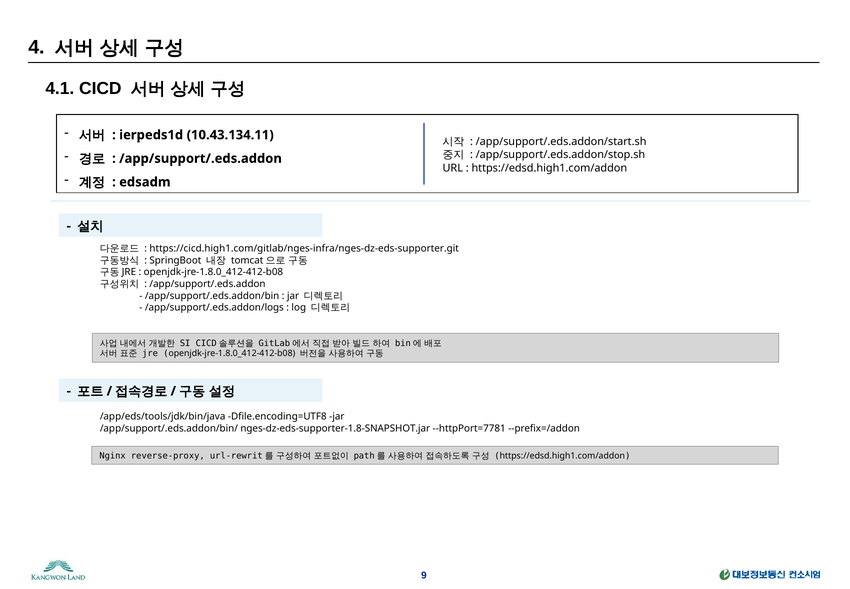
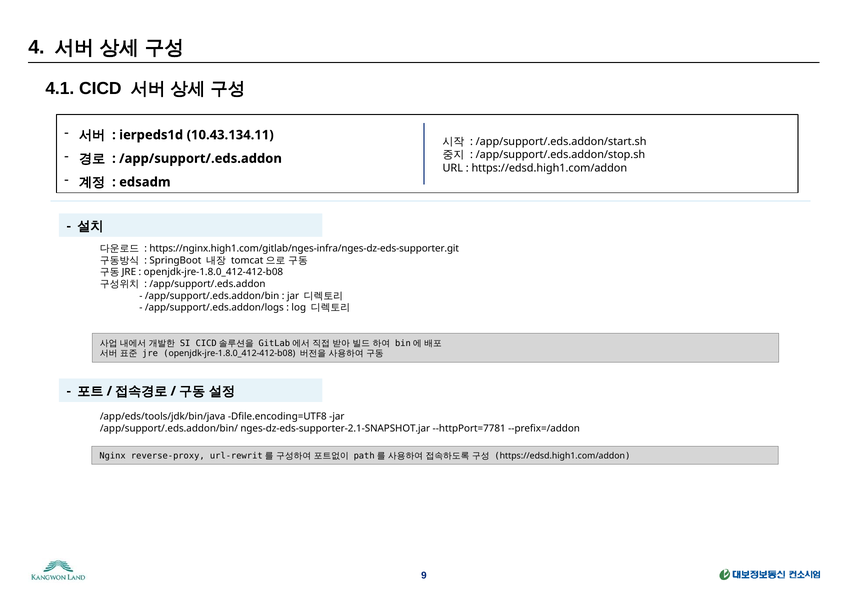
https://cicd.high1.com/gitlab/nges-infra/nges-dz-eds-supporter.git: https://cicd.high1.com/gitlab/nges-infra/nges-dz-eds-supporter.git -> https://nginx.high1.com/gitlab/nges-infra/nges-dz-eds-supporter.git
nges-dz-eds-supporter-1.8-SNAPSHOT.jar: nges-dz-eds-supporter-1.8-SNAPSHOT.jar -> nges-dz-eds-supporter-2.1-SNAPSHOT.jar
